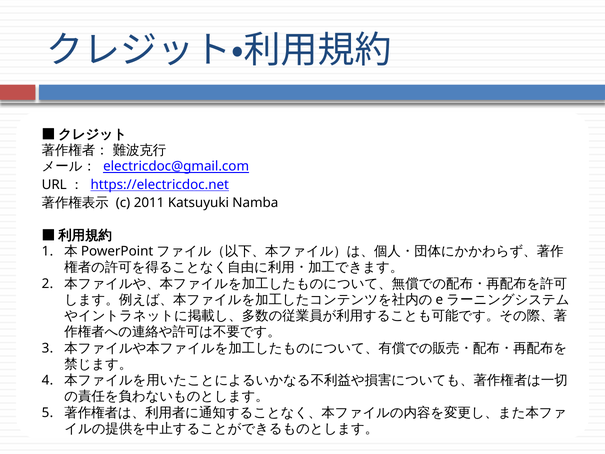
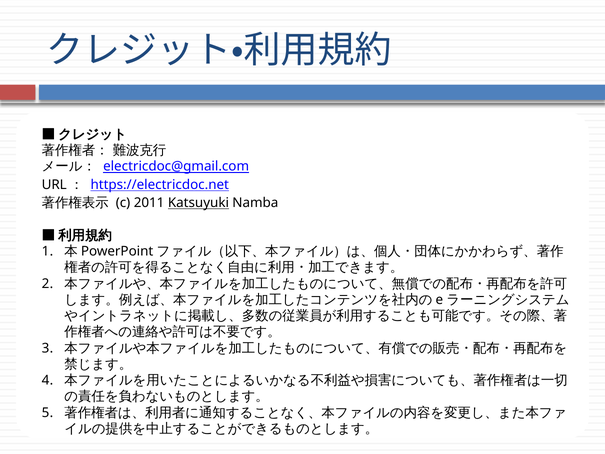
Katsuyuki underline: none -> present
